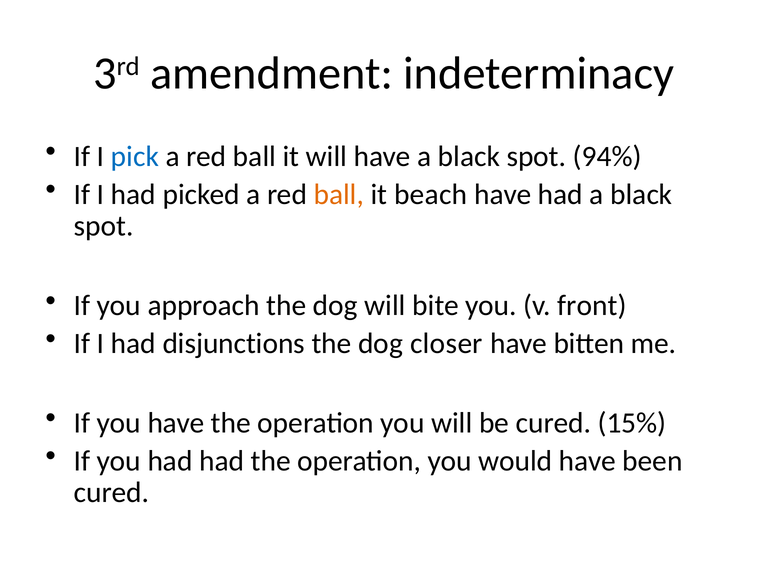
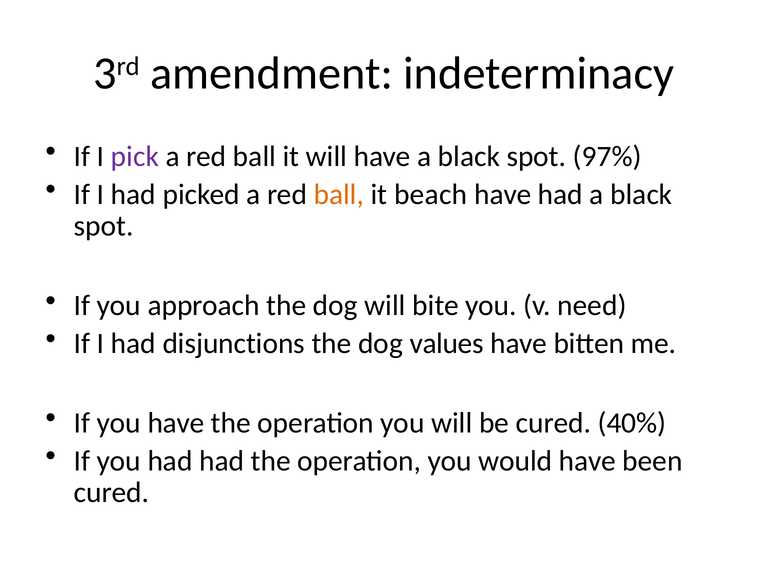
pick colour: blue -> purple
94%: 94% -> 97%
front: front -> need
closer: closer -> values
15%: 15% -> 40%
